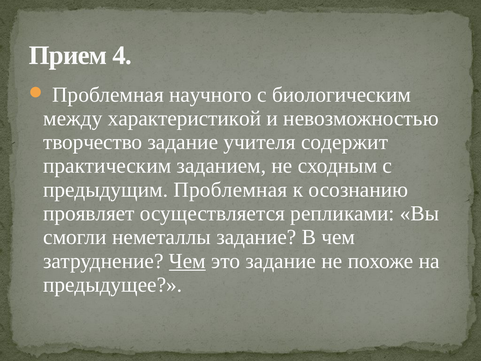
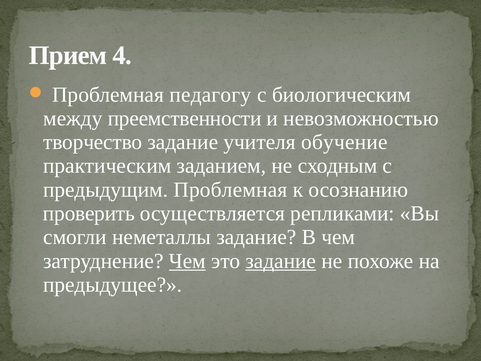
научного: научного -> педагогу
характеристикой: характеристикой -> преемственности
содержит: содержит -> обучение
проявляет: проявляет -> проверить
задание at (281, 261) underline: none -> present
